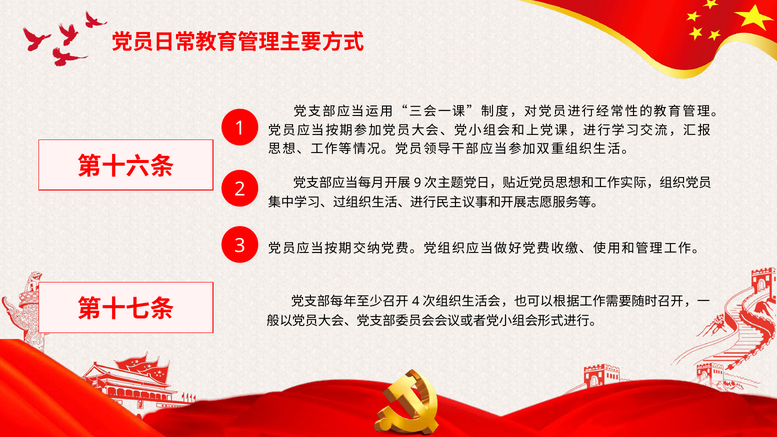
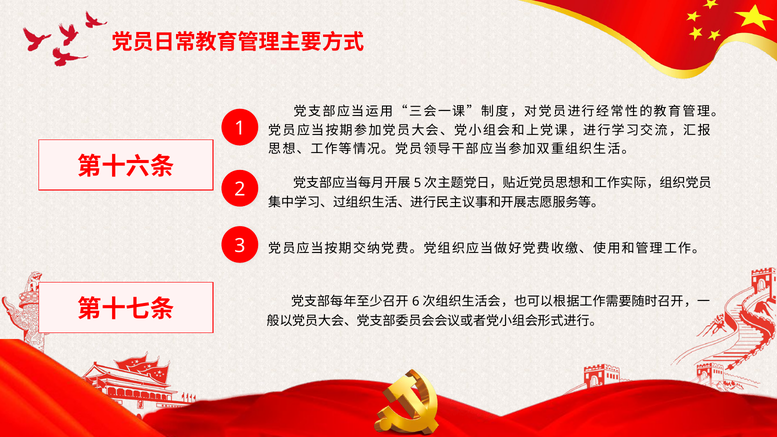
9: 9 -> 5
4: 4 -> 6
